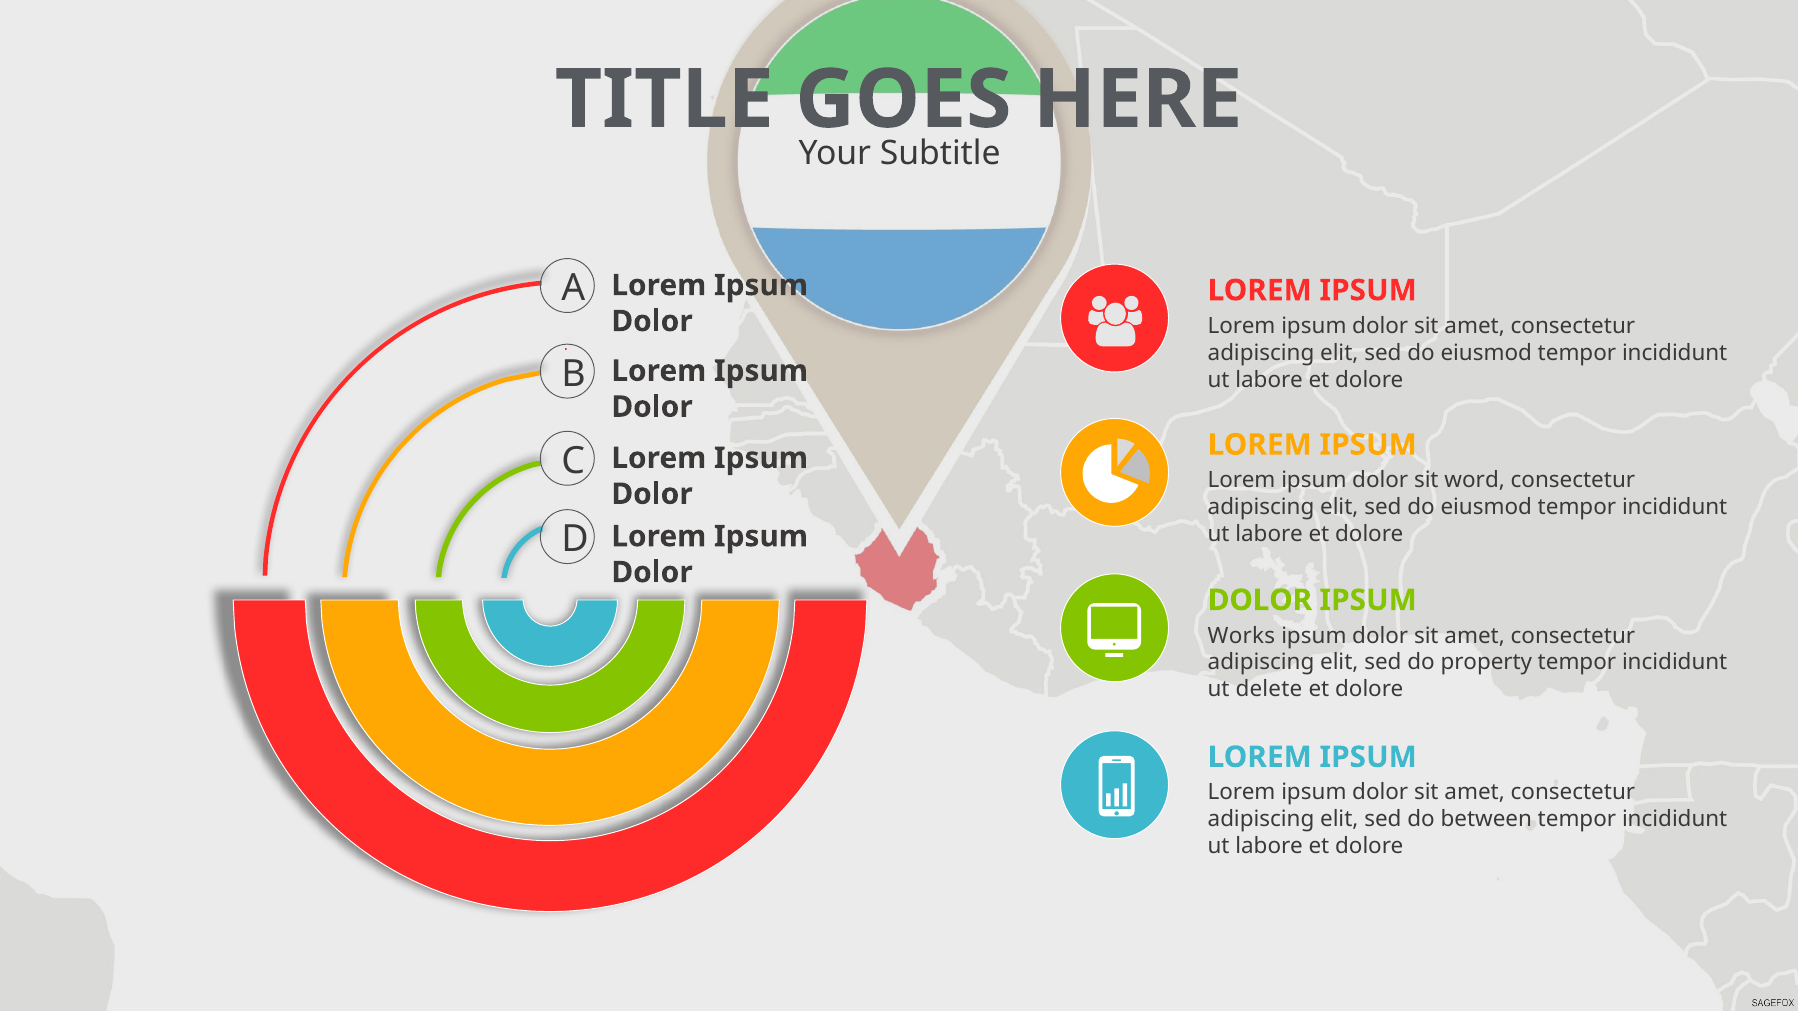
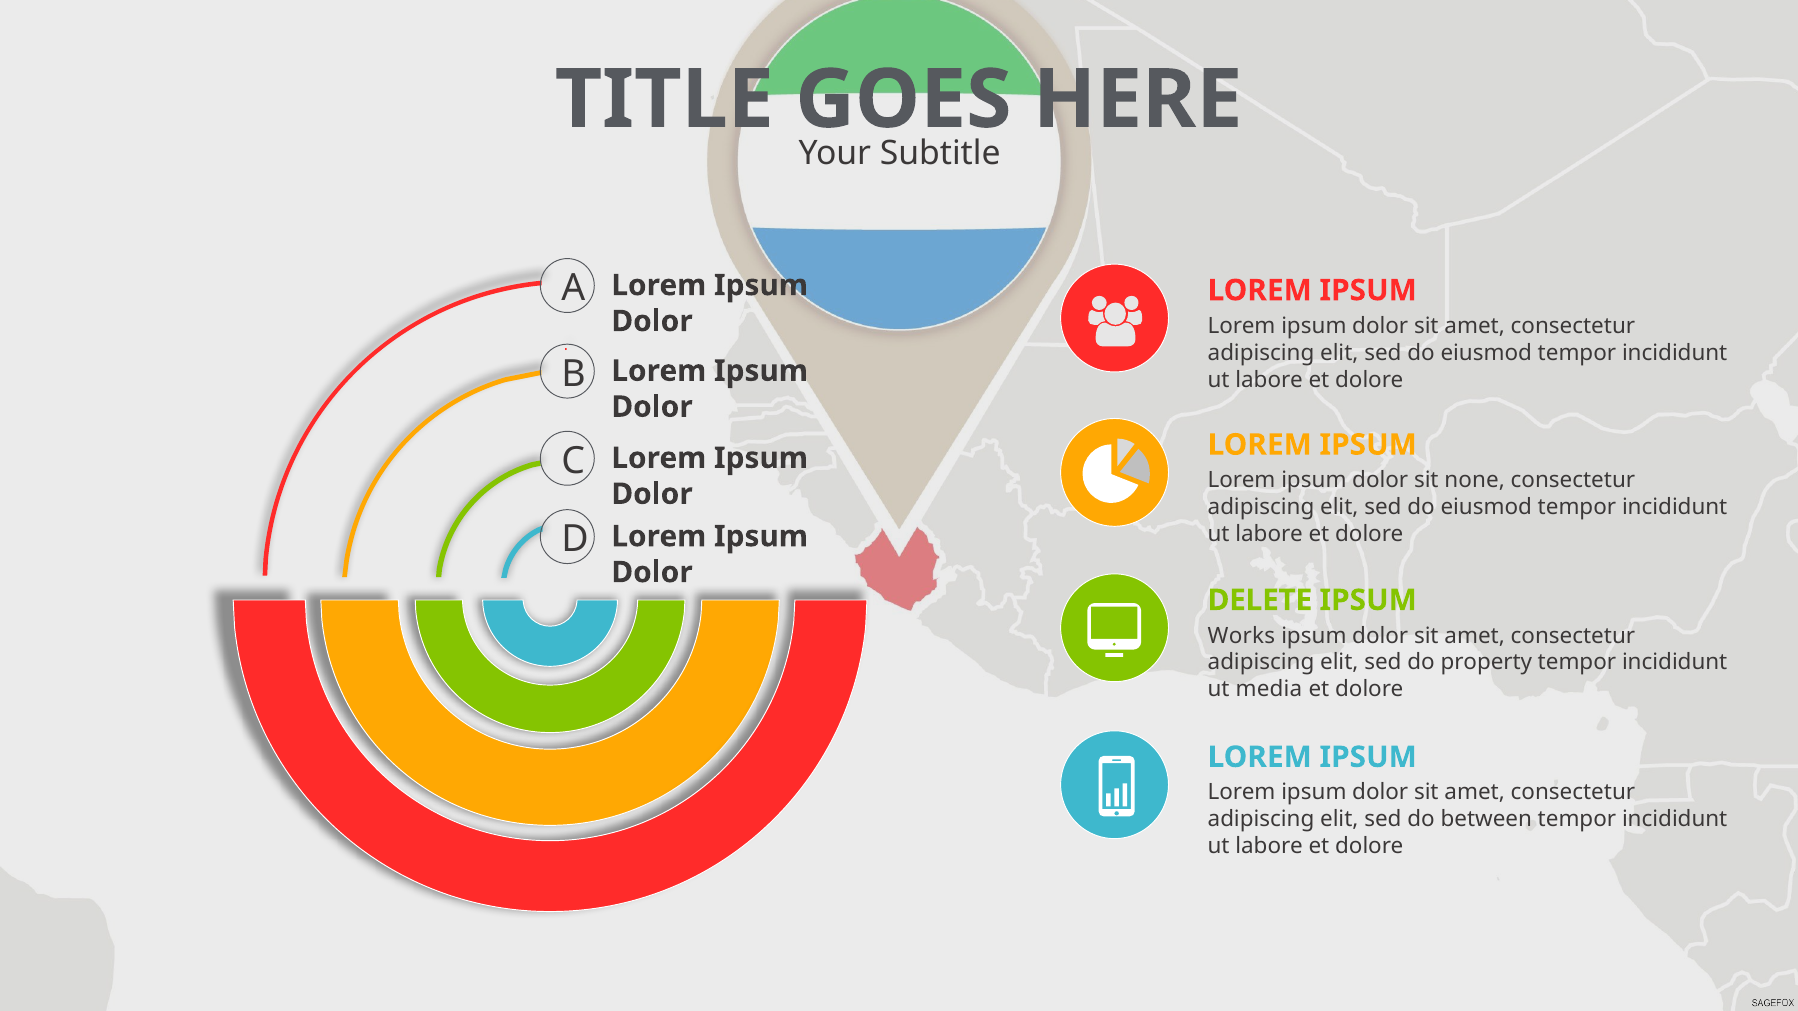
word: word -> none
DOLOR at (1260, 600): DOLOR -> DELETE
delete: delete -> media
